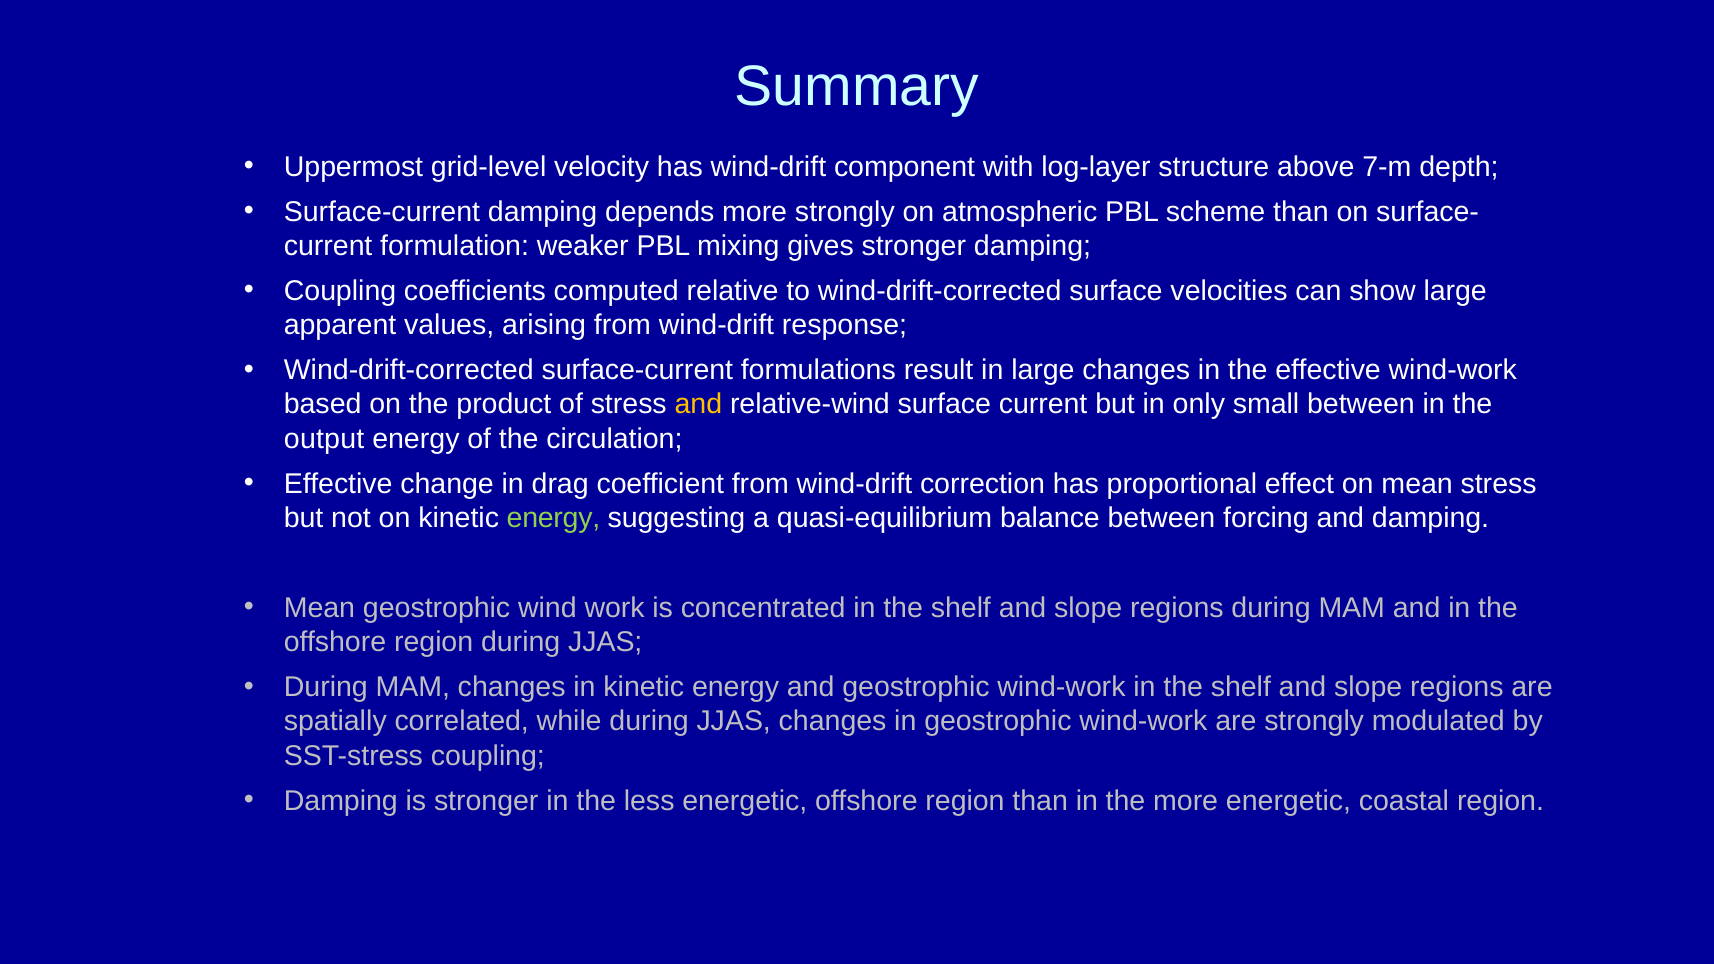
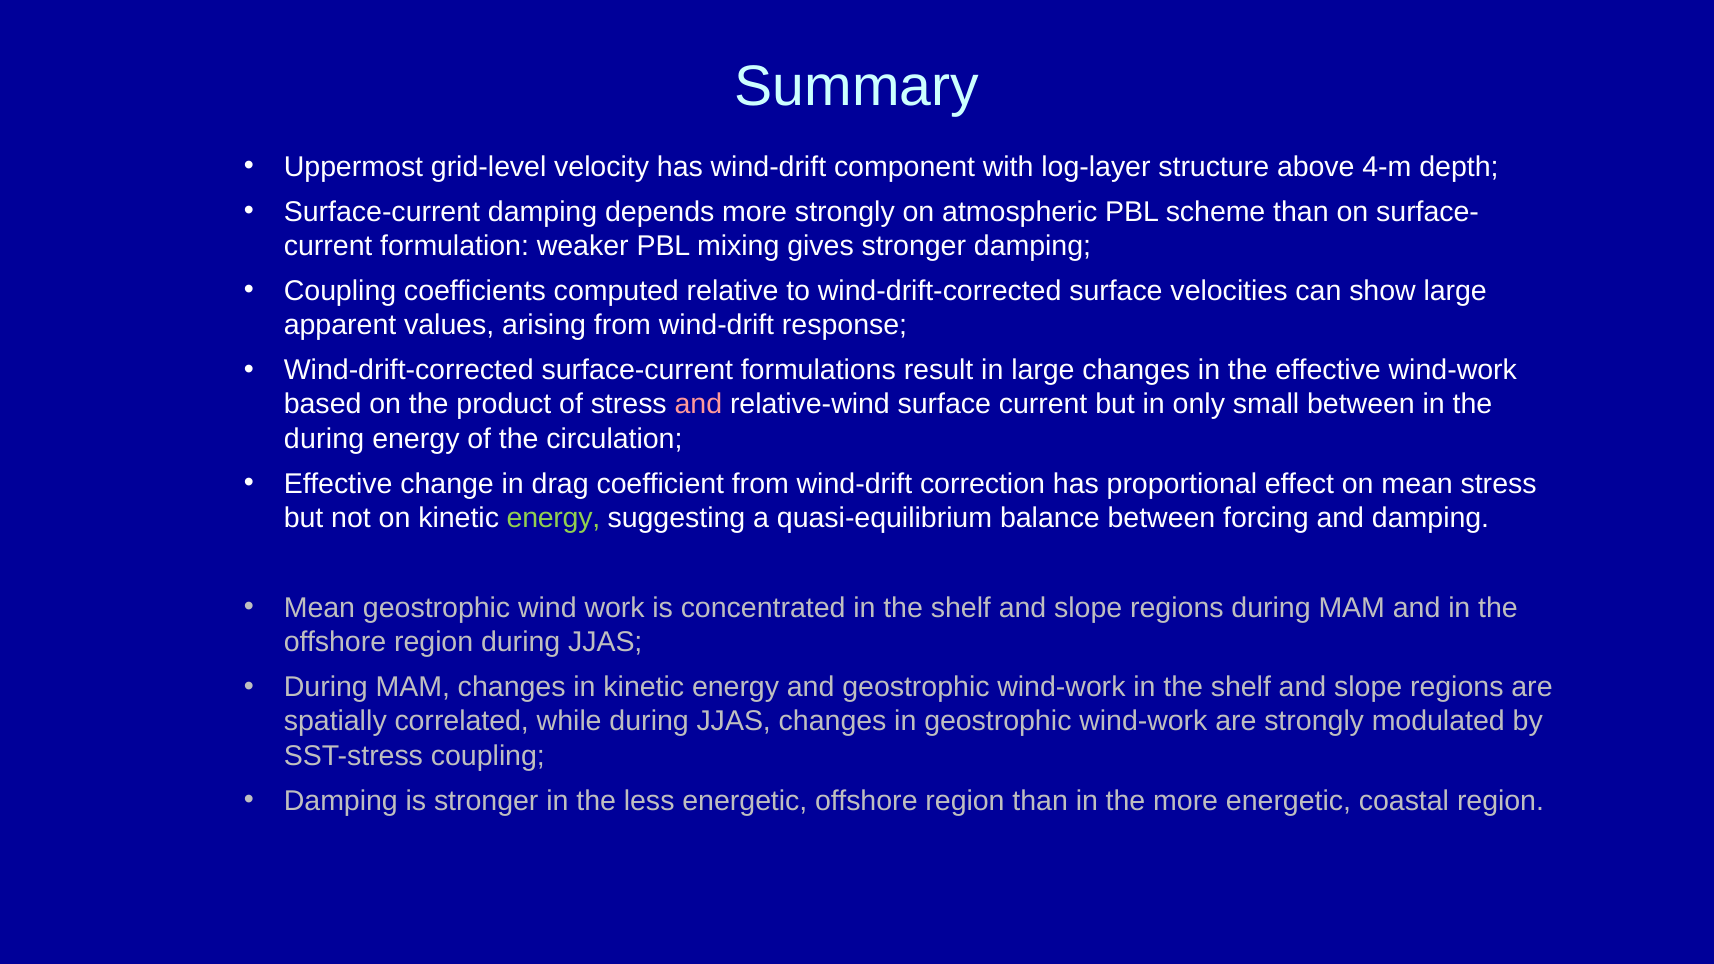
7-m: 7-m -> 4-m
and at (698, 405) colour: yellow -> pink
output at (324, 439): output -> during
